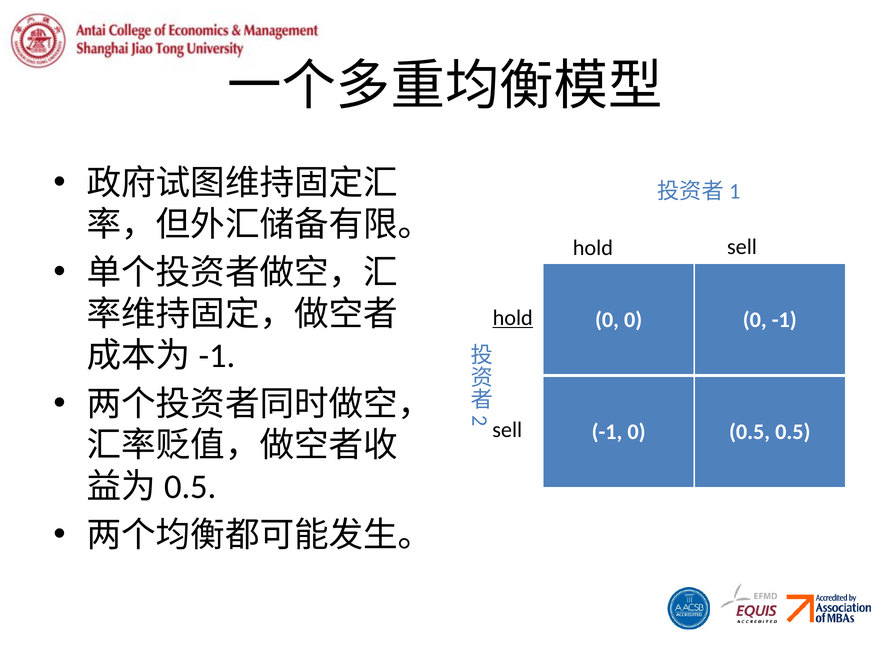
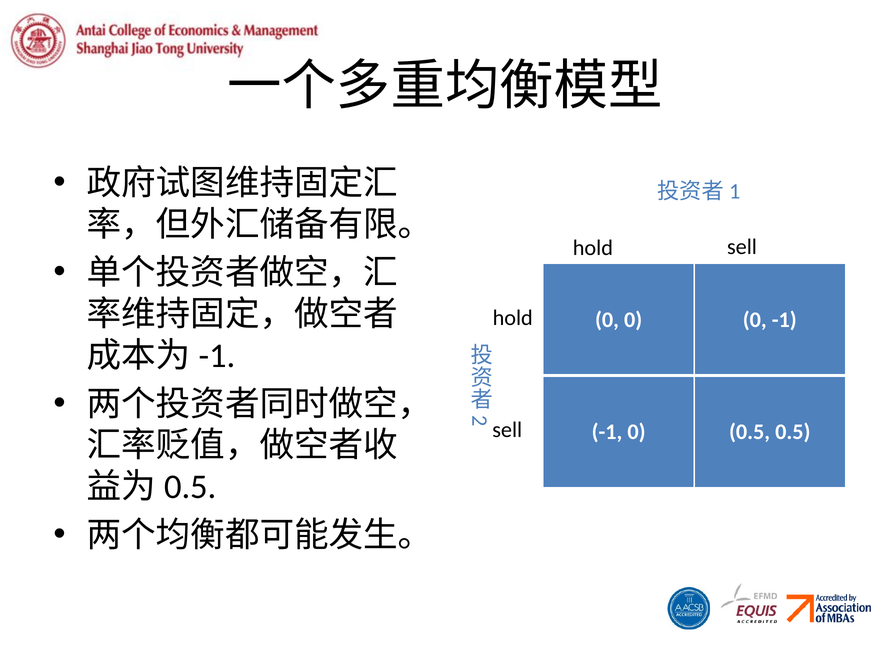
hold at (513, 318) underline: present -> none
